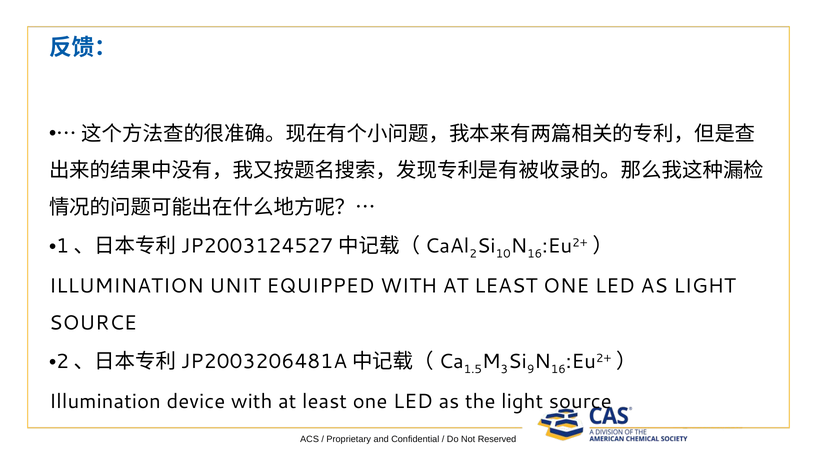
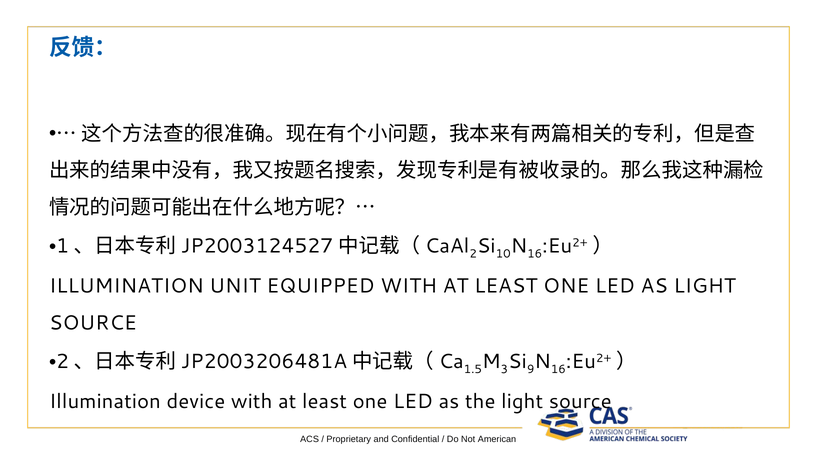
Reserved: Reserved -> American
